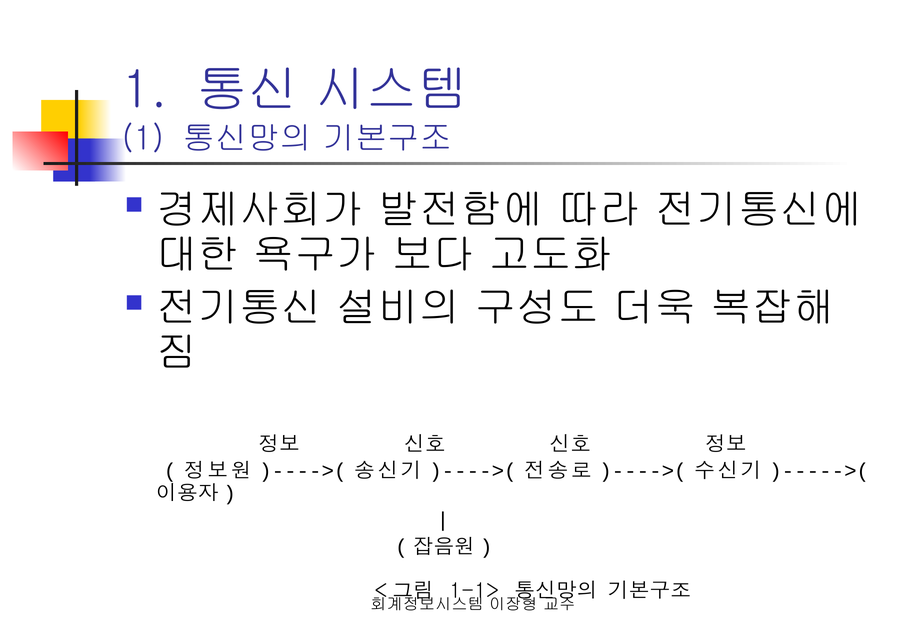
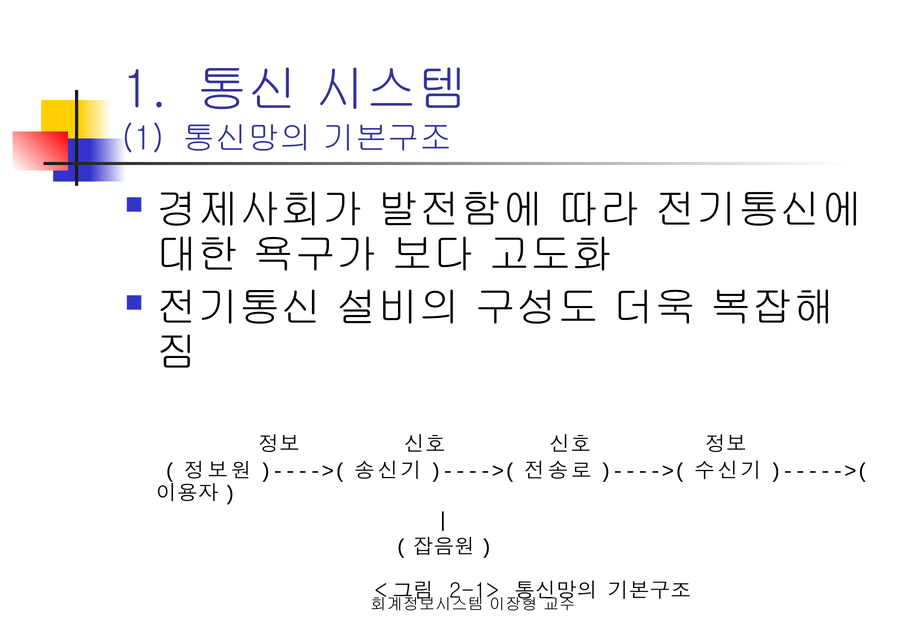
1-1>: 1-1> -> 2-1>
